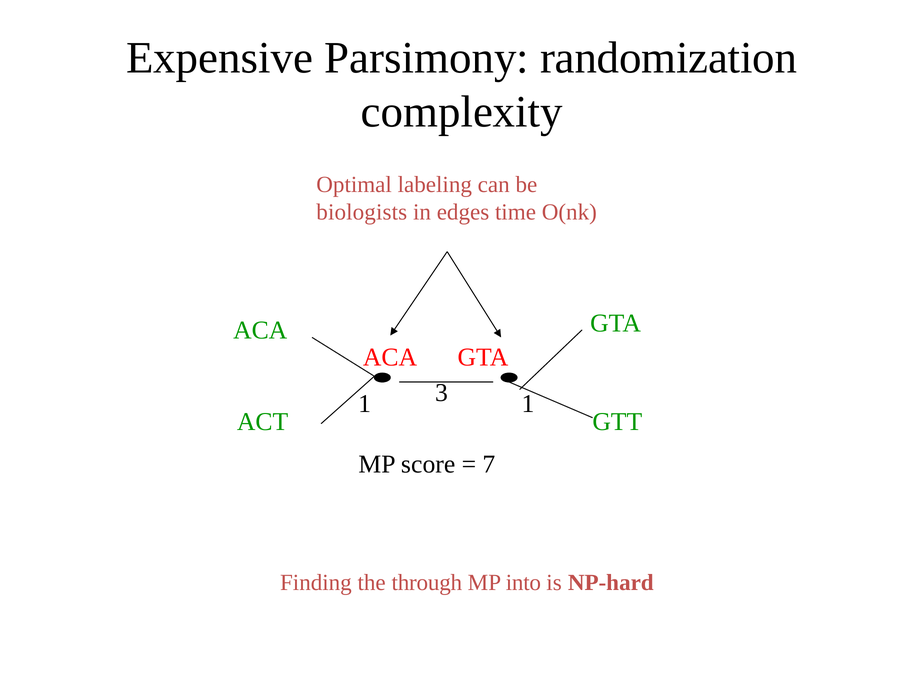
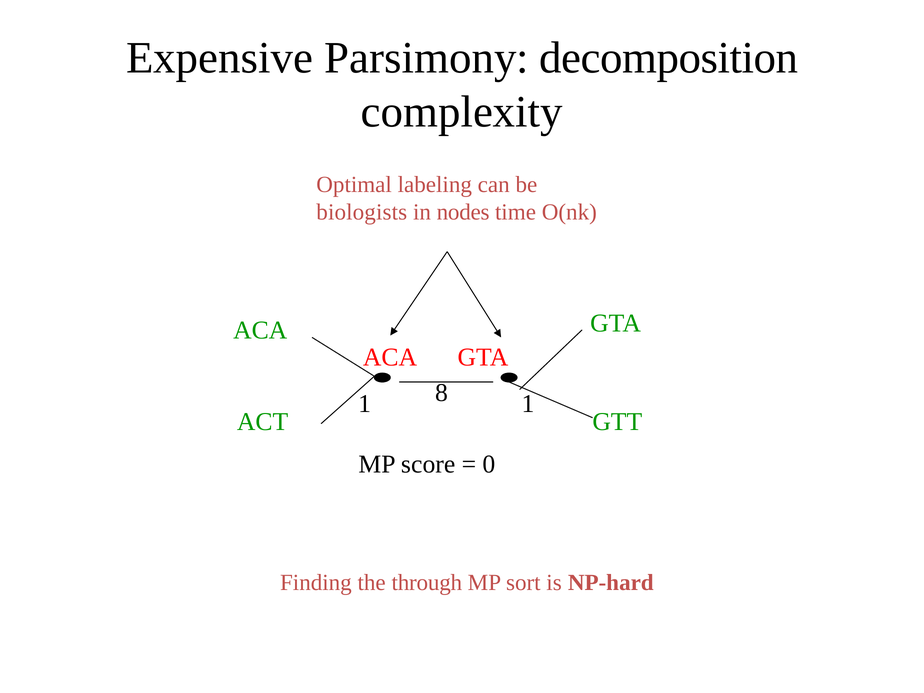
randomization: randomization -> decomposition
edges: edges -> nodes
3: 3 -> 8
7: 7 -> 0
into: into -> sort
